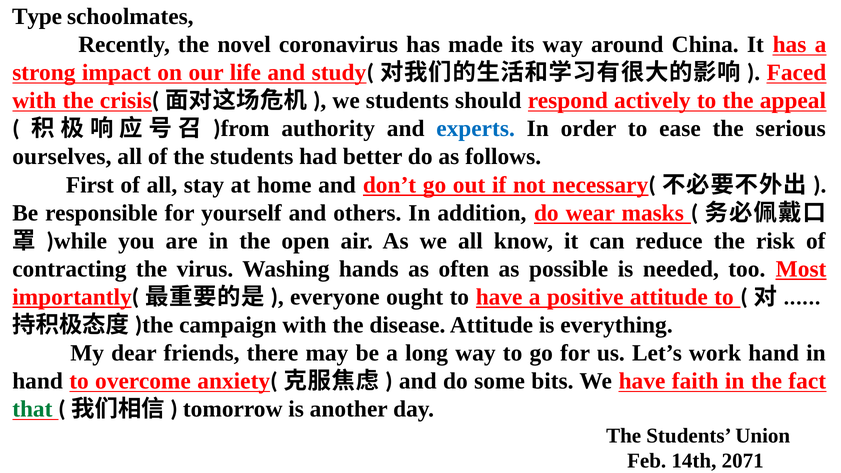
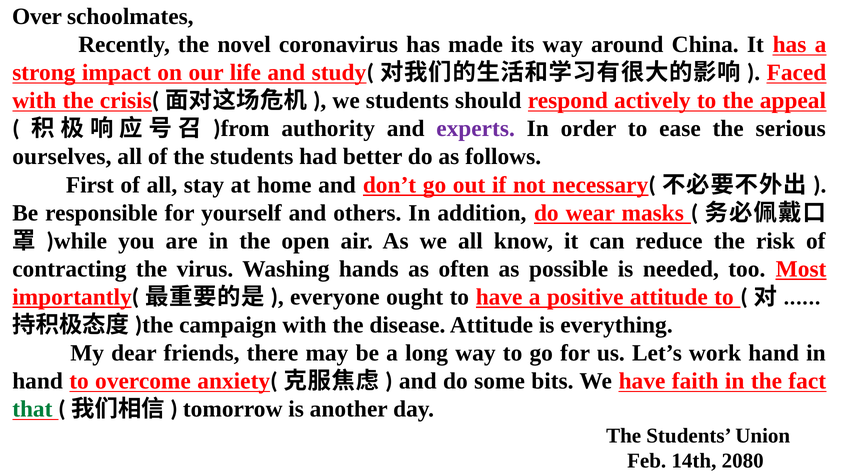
Type: Type -> Over
experts colour: blue -> purple
2071: 2071 -> 2080
